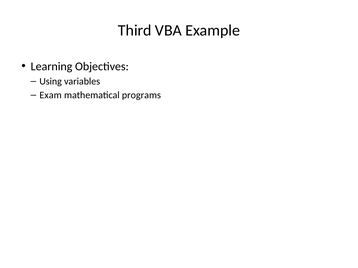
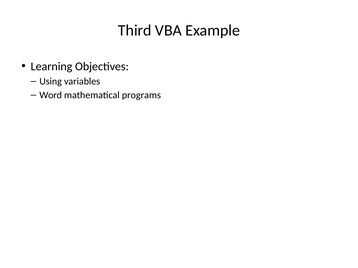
Exam: Exam -> Word
